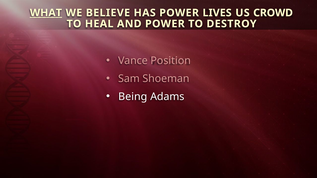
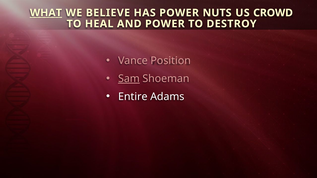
LIVES: LIVES -> NUTS
Sam underline: none -> present
Being: Being -> Entire
